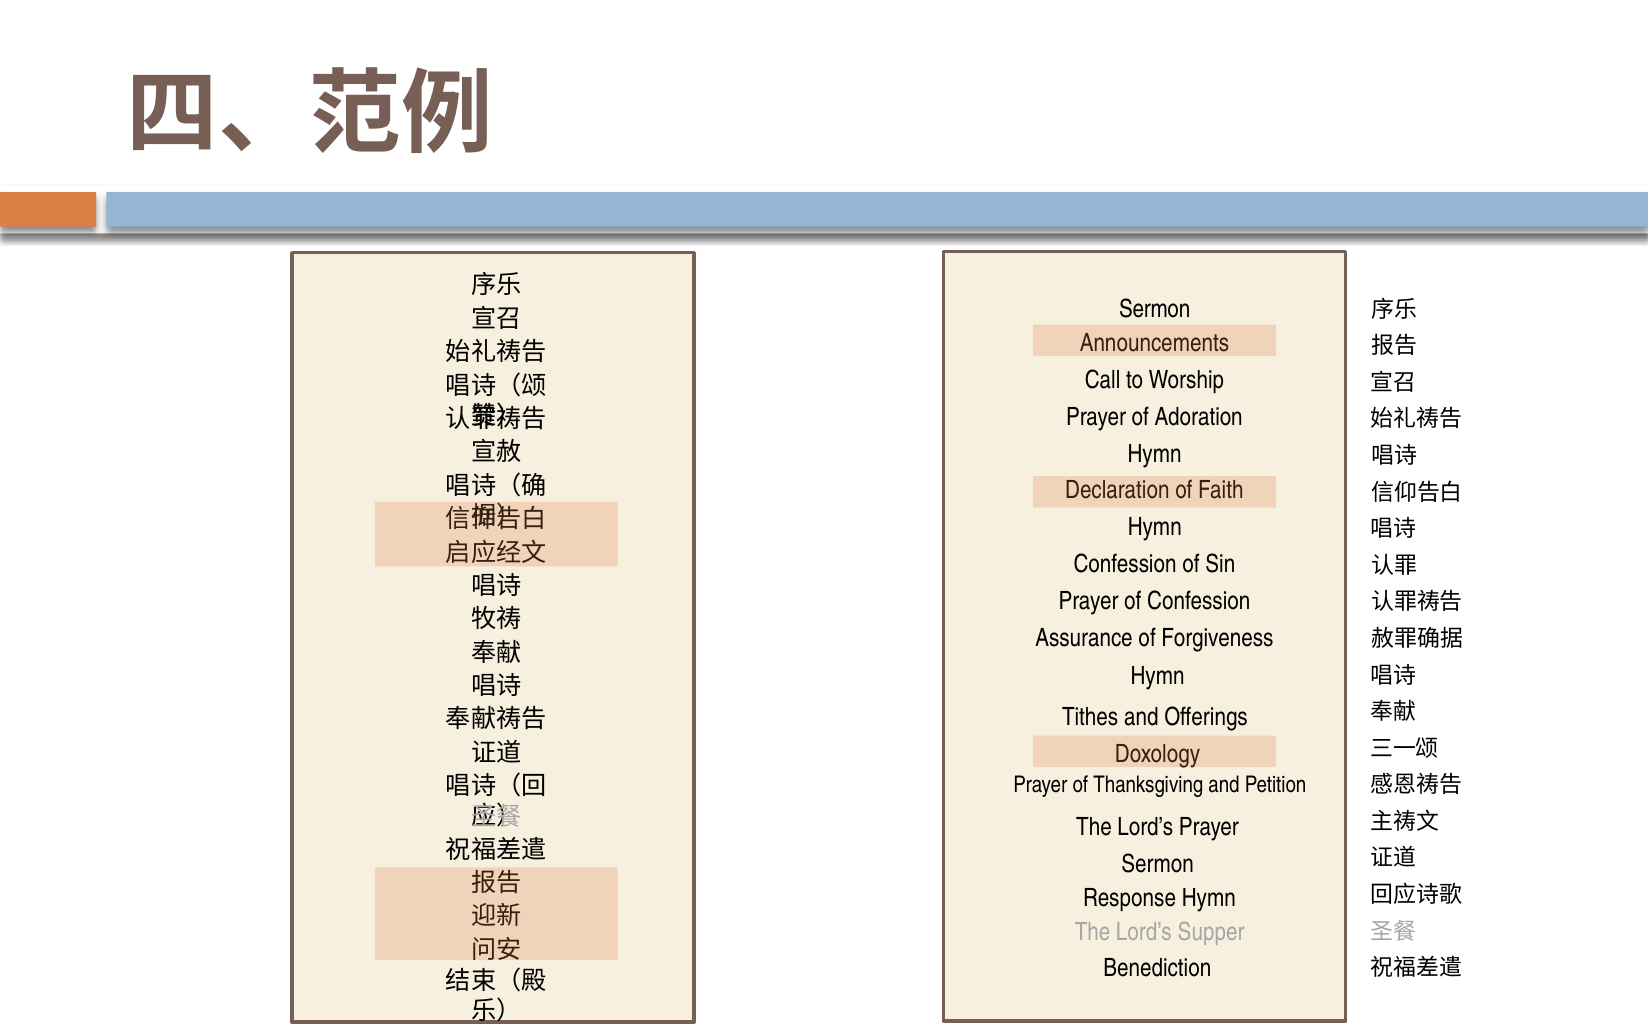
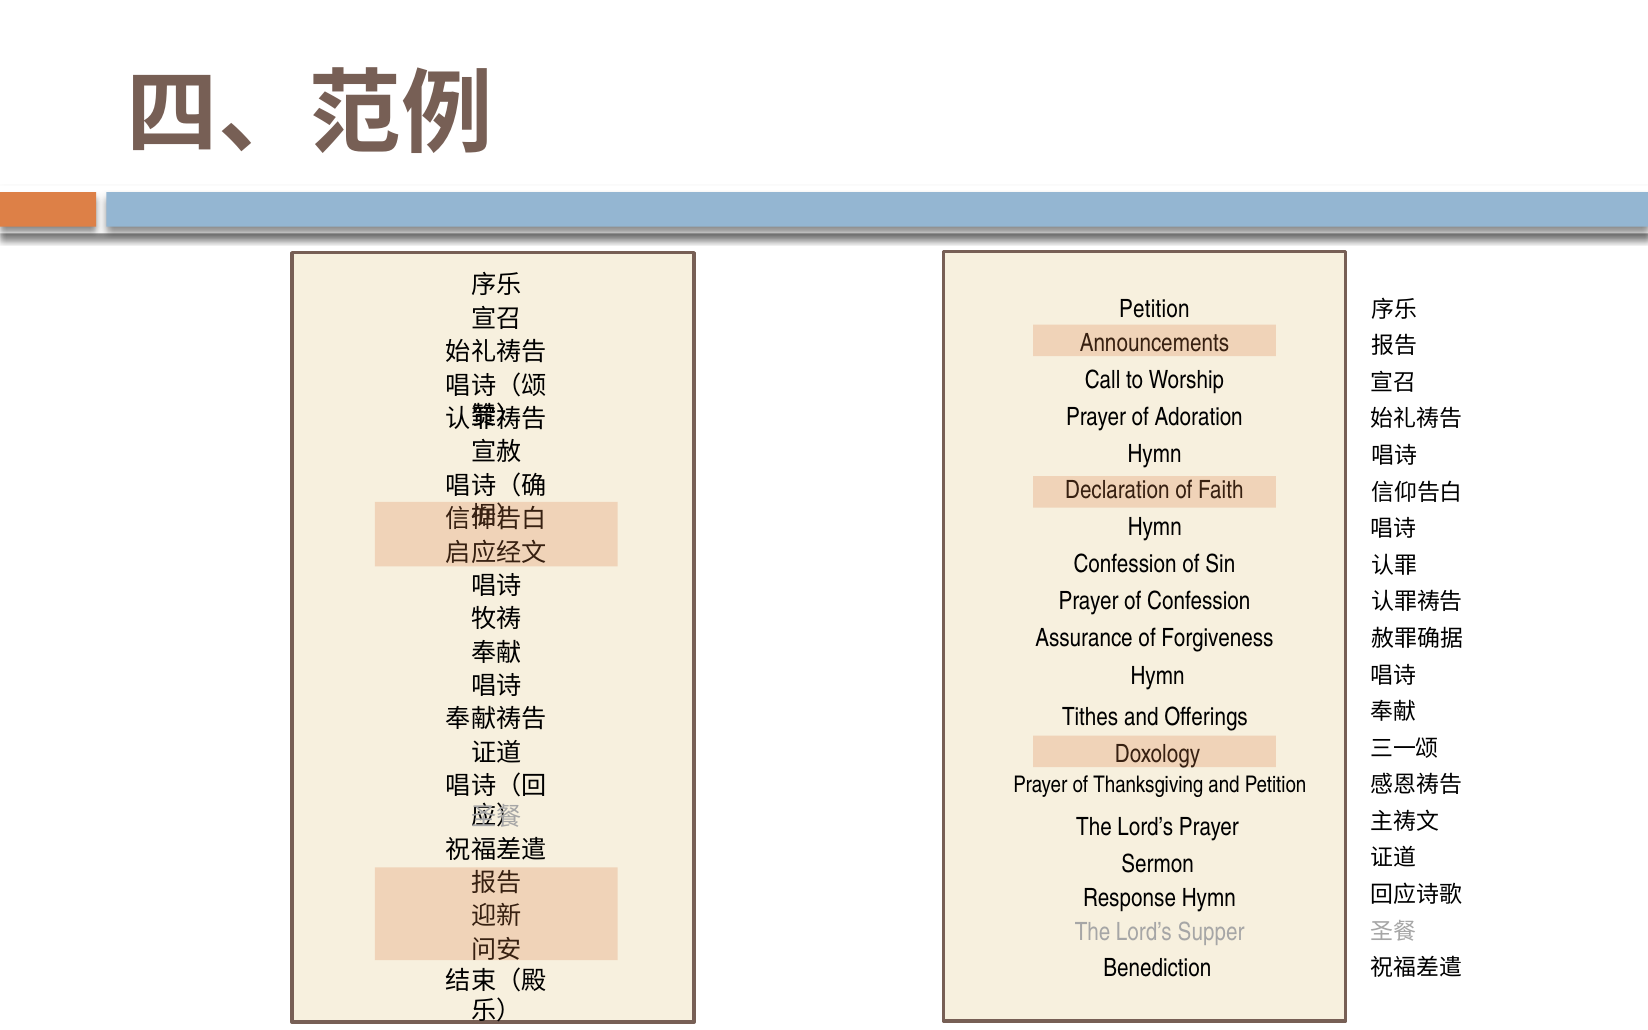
Sermon at (1155, 310): Sermon -> Petition
